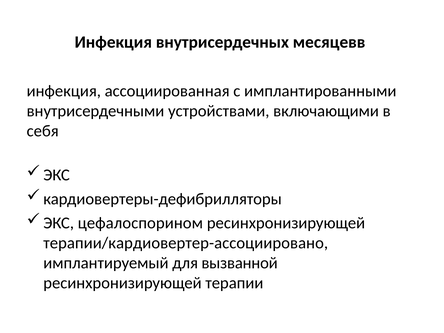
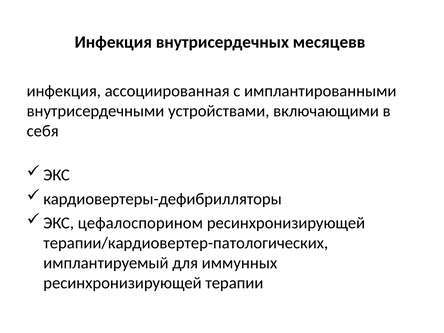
терапии/кардиовертер-ассоциировано: терапии/кардиовертер-ассоциировано -> терапии/кардиовертер-патологических
вызванной: вызванной -> иммунных
